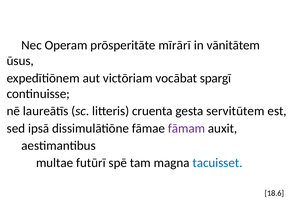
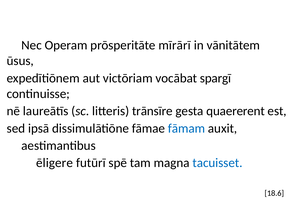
cruenta: cruenta -> trānsīre
servitūtem: servitūtem -> quaererent
fāmam colour: purple -> blue
multae: multae -> ēligere
